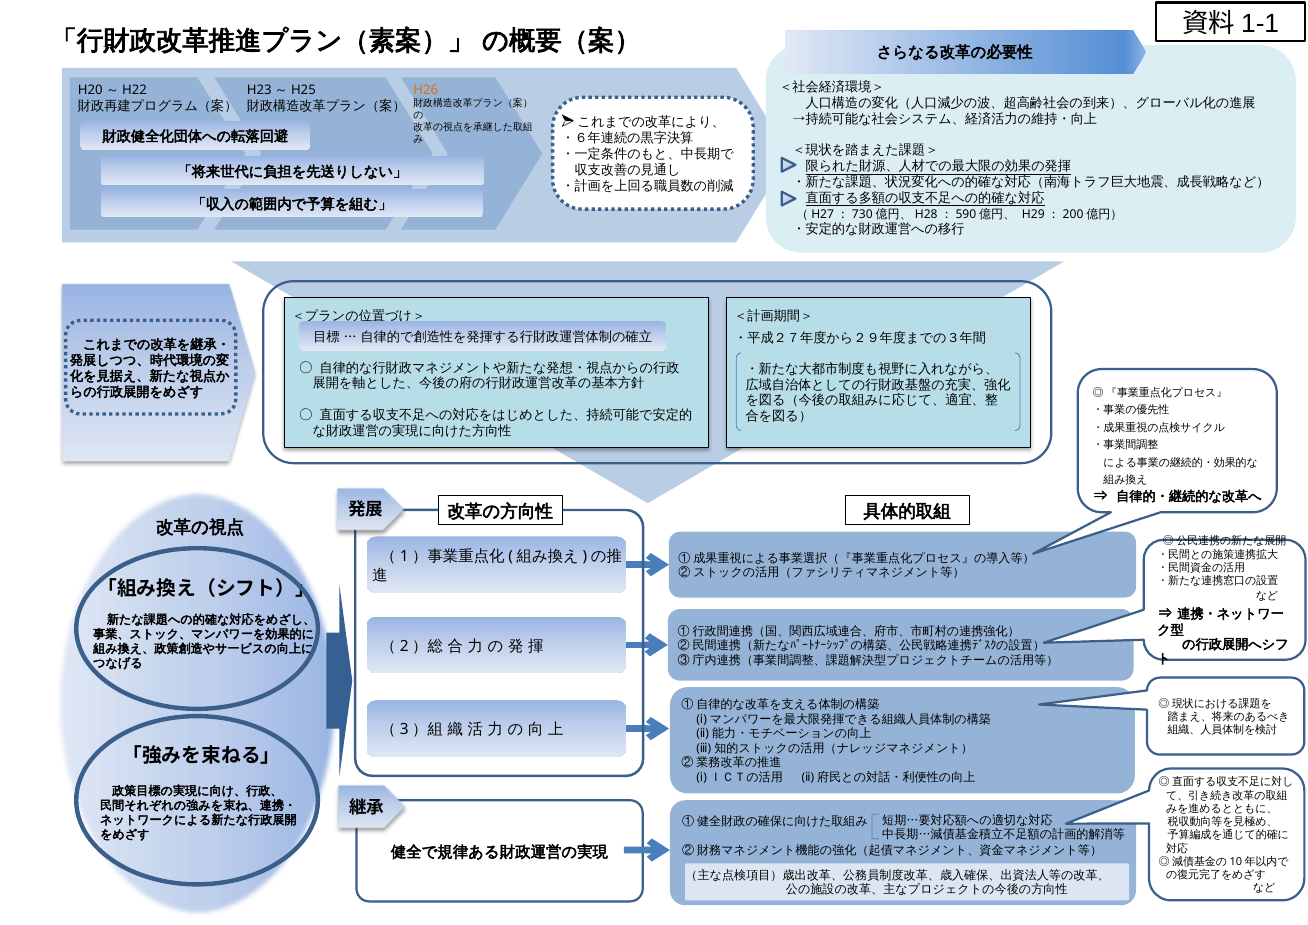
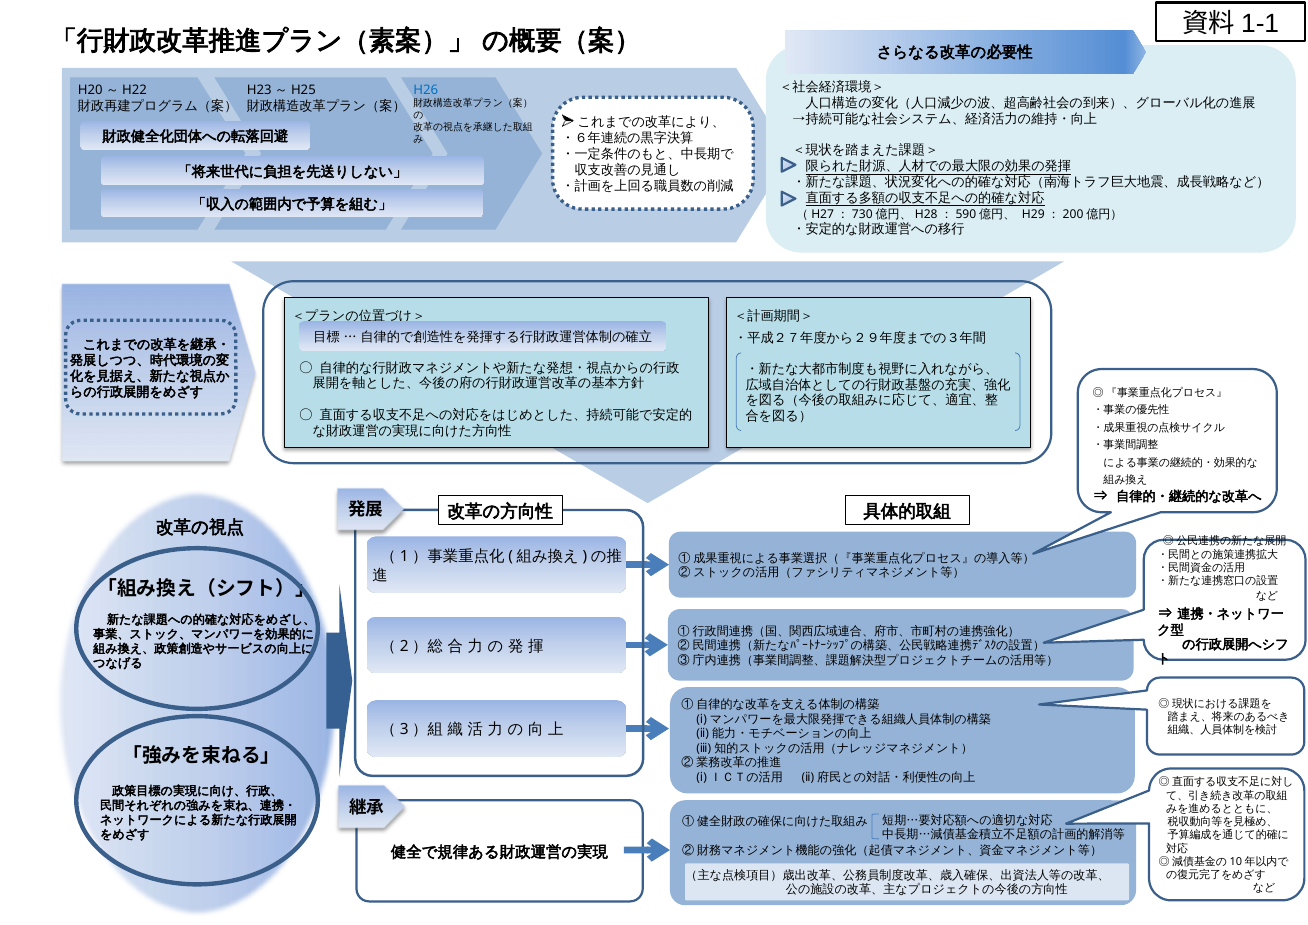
H26 colour: orange -> blue
